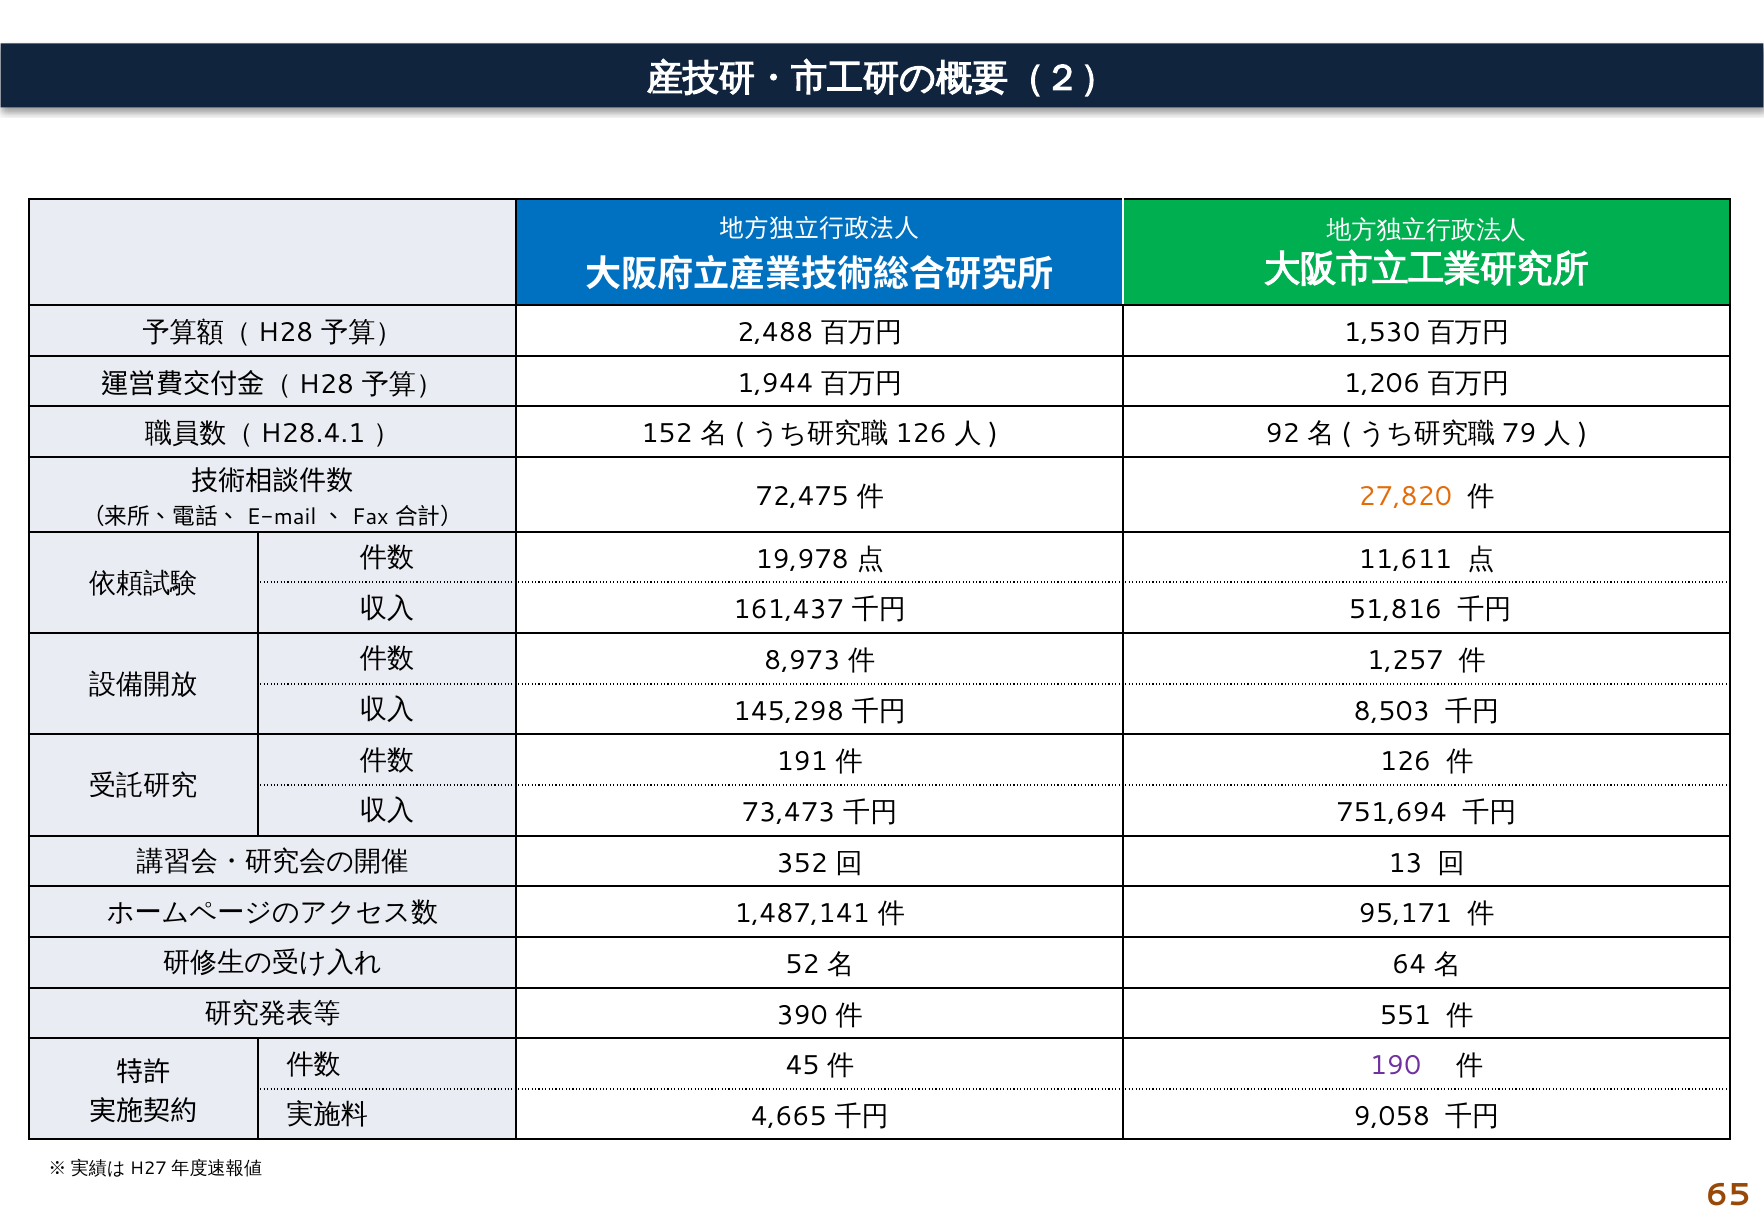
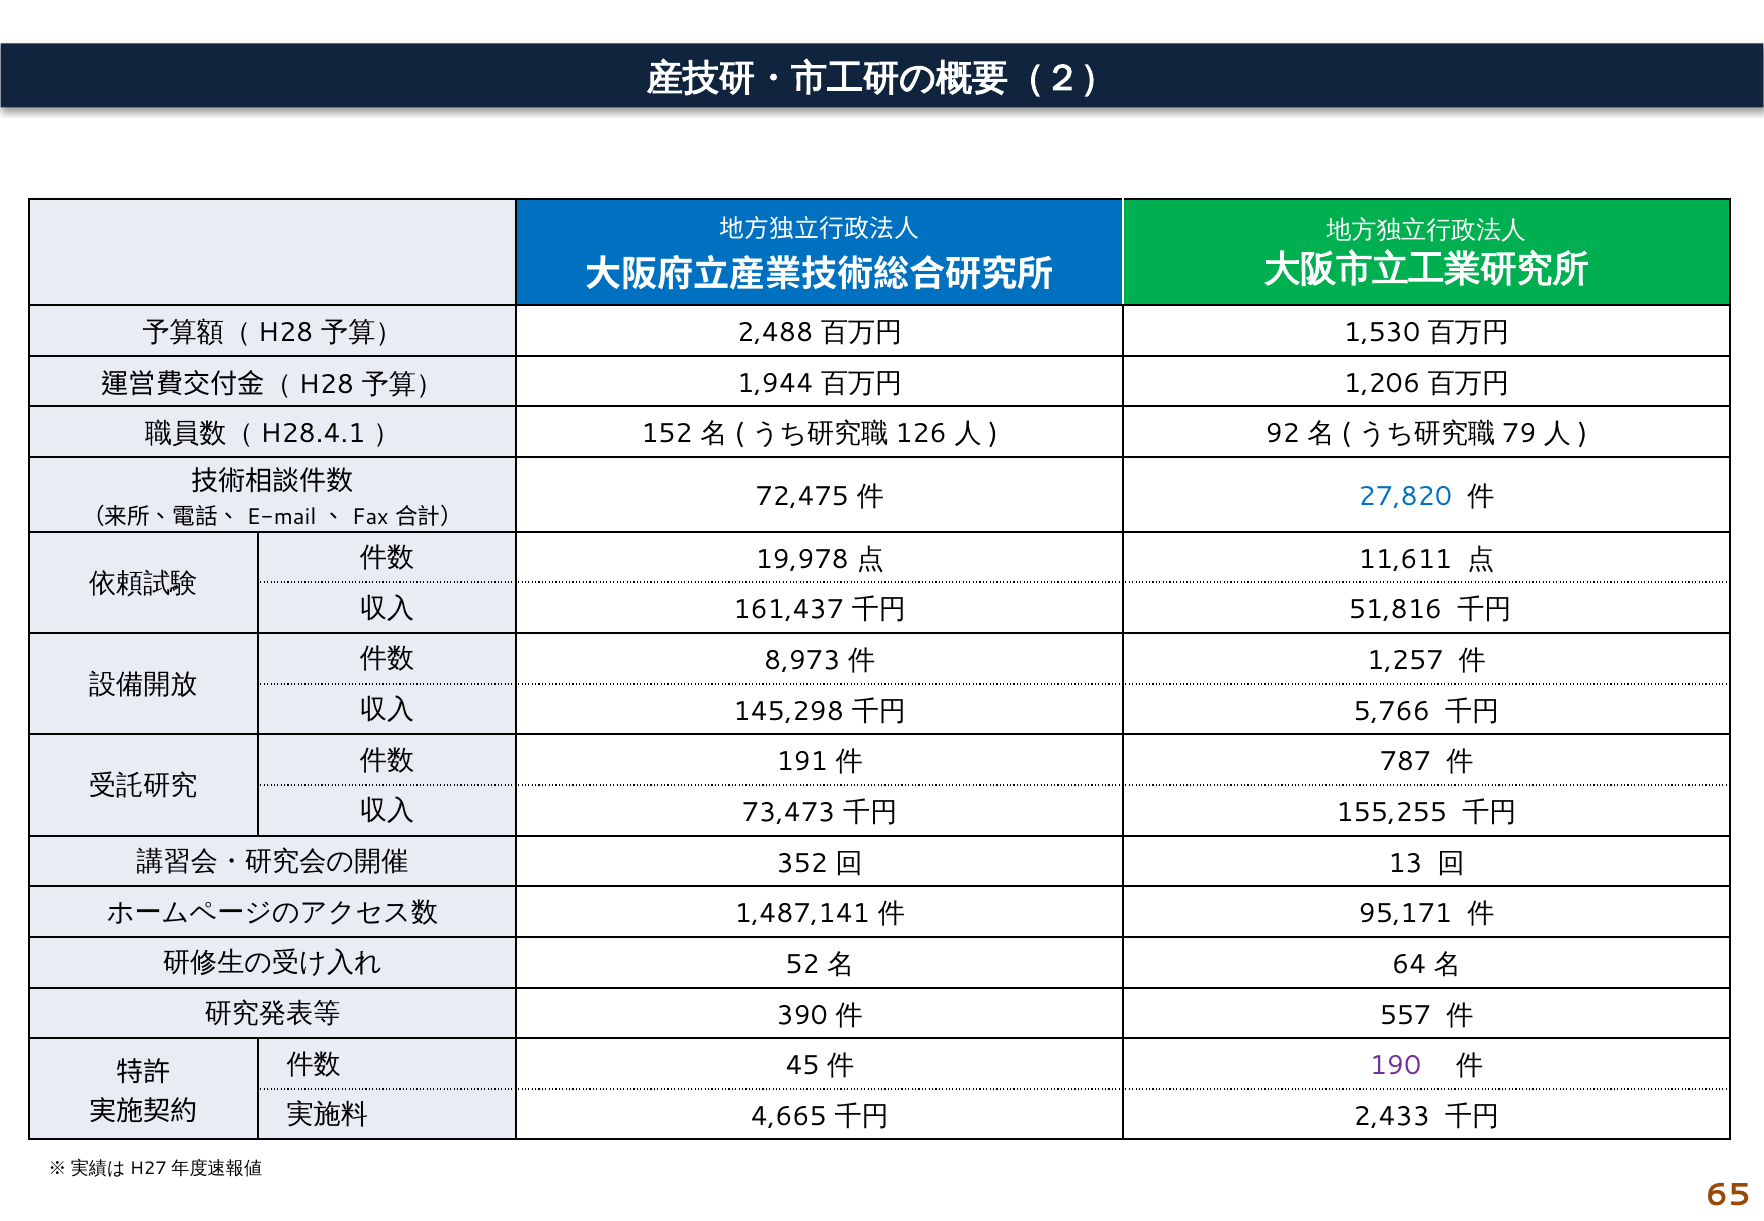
27,820 colour: orange -> blue
8,503: 8,503 -> 5,766
126 at (1405, 762): 126 -> 787
751,694: 751,694 -> 155,255
551: 551 -> 557
9,058: 9,058 -> 2,433
